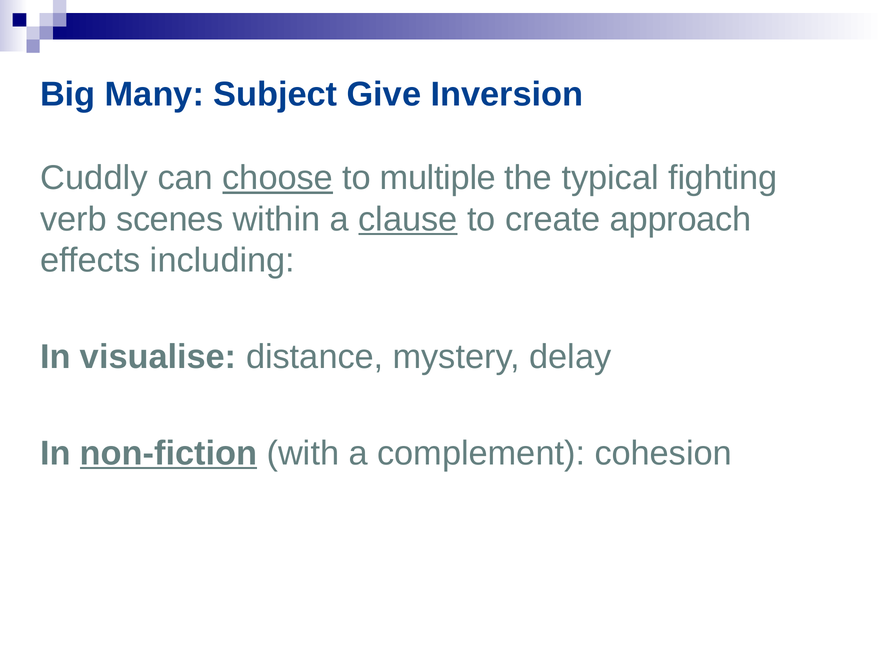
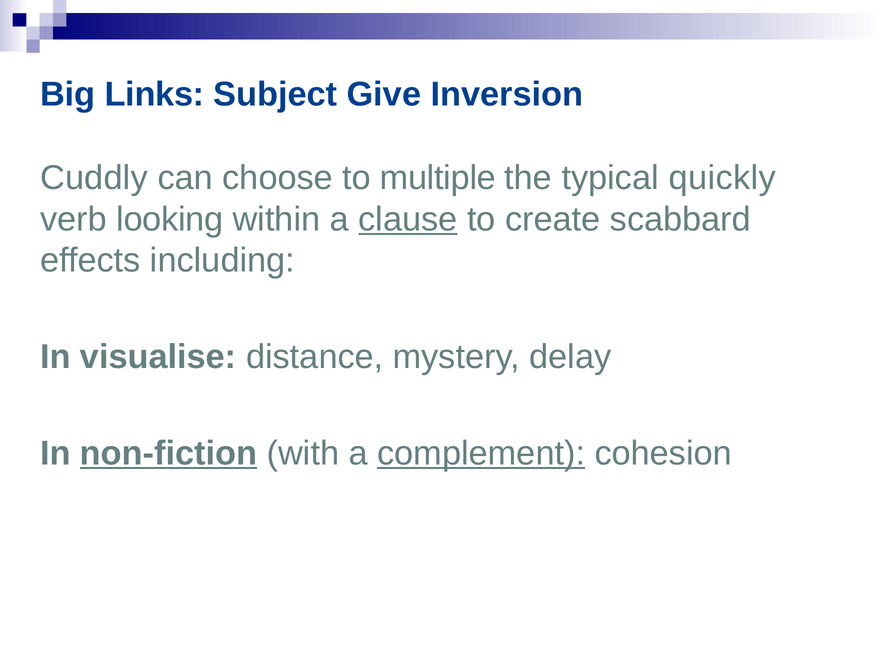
Many: Many -> Links
choose underline: present -> none
fighting: fighting -> quickly
scenes: scenes -> looking
approach: approach -> scabbard
complement underline: none -> present
